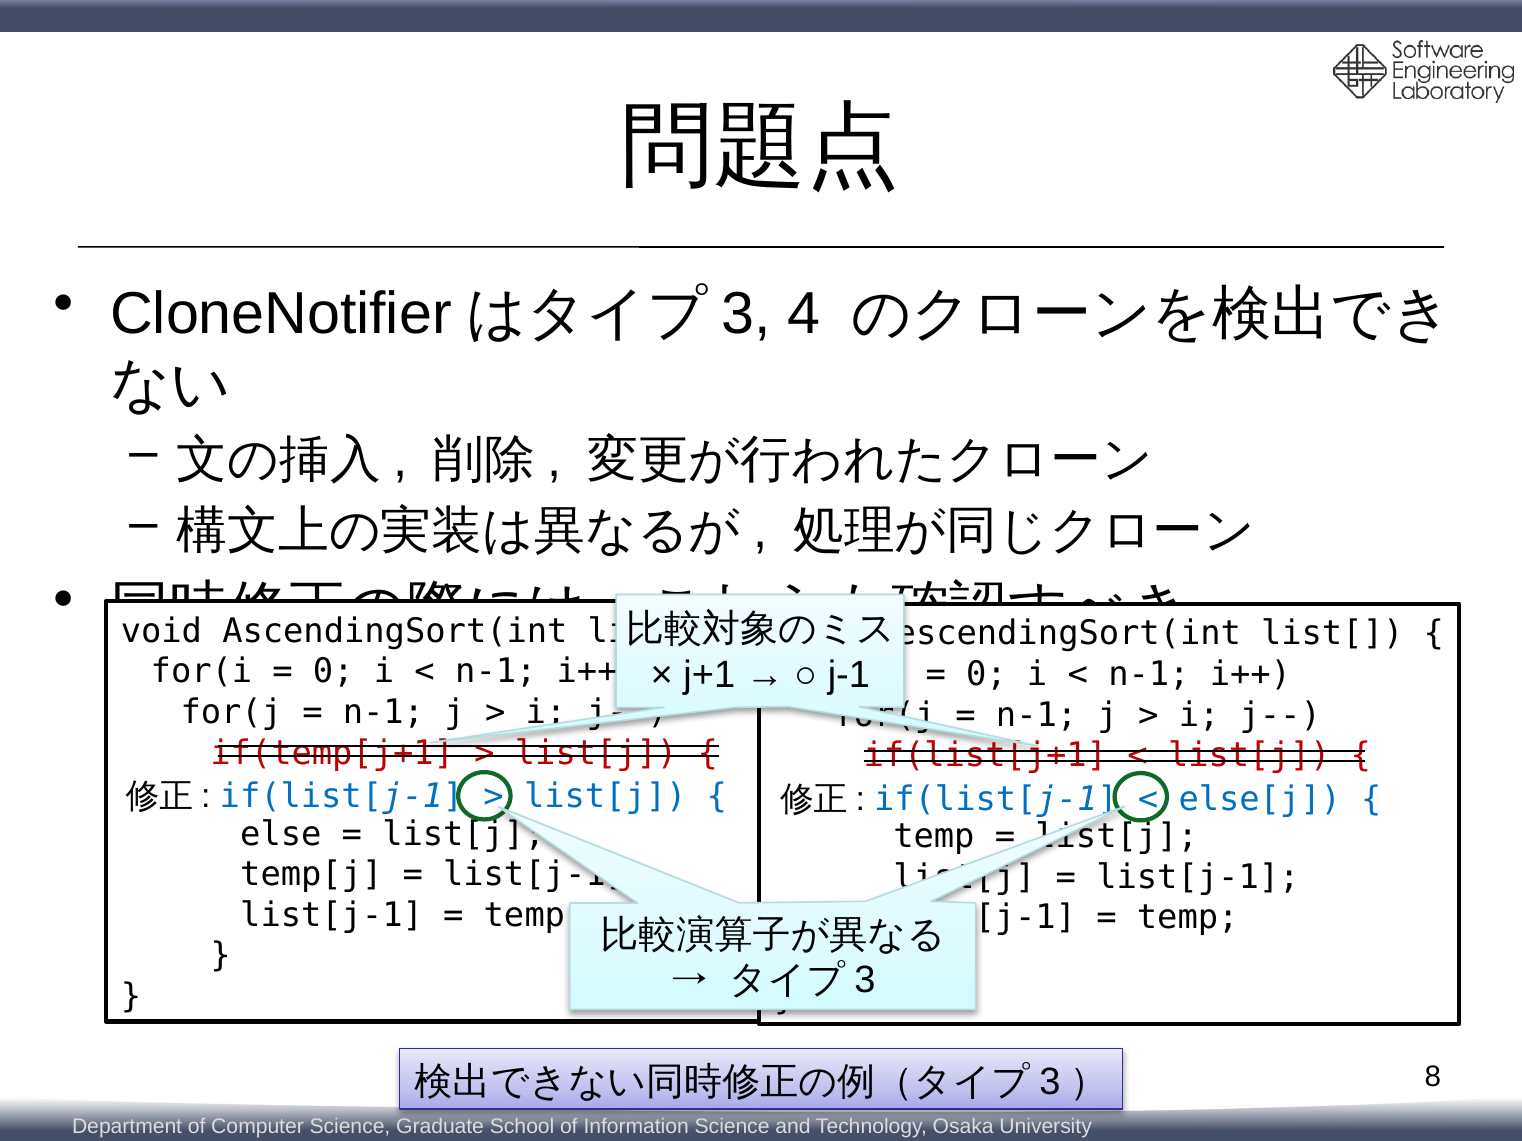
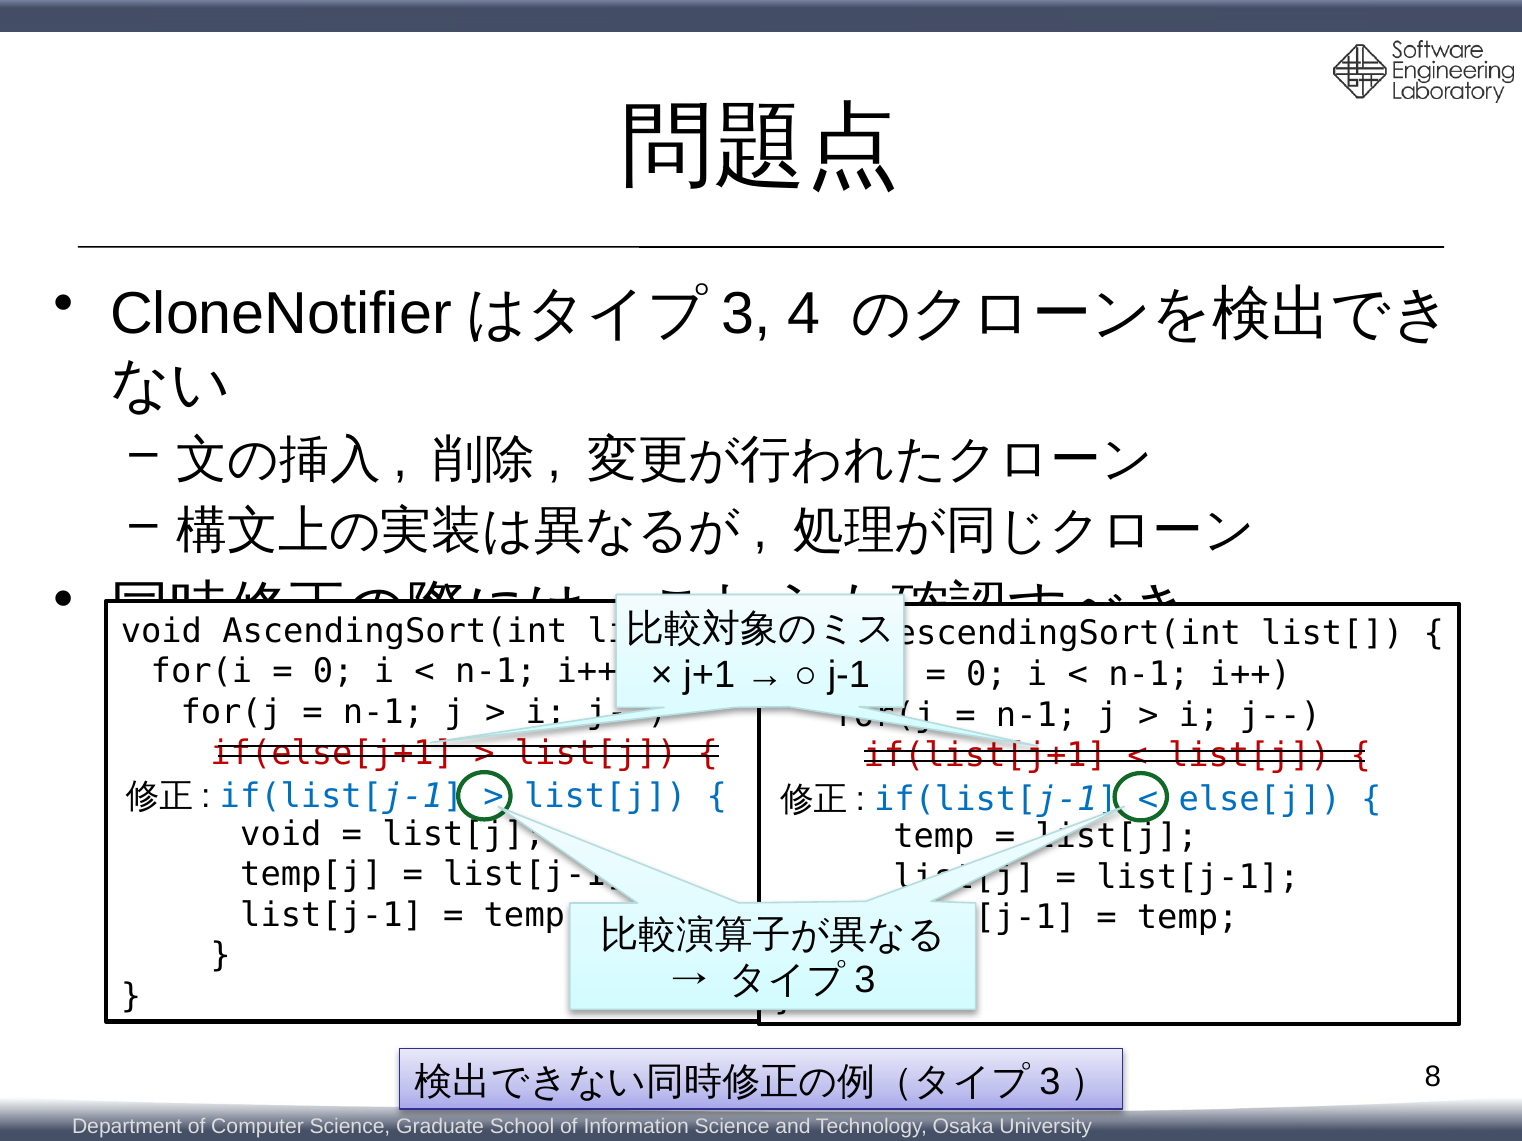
if(temp[j+1: if(temp[j+1 -> if(else[j+1
else at (281, 834): else -> void
